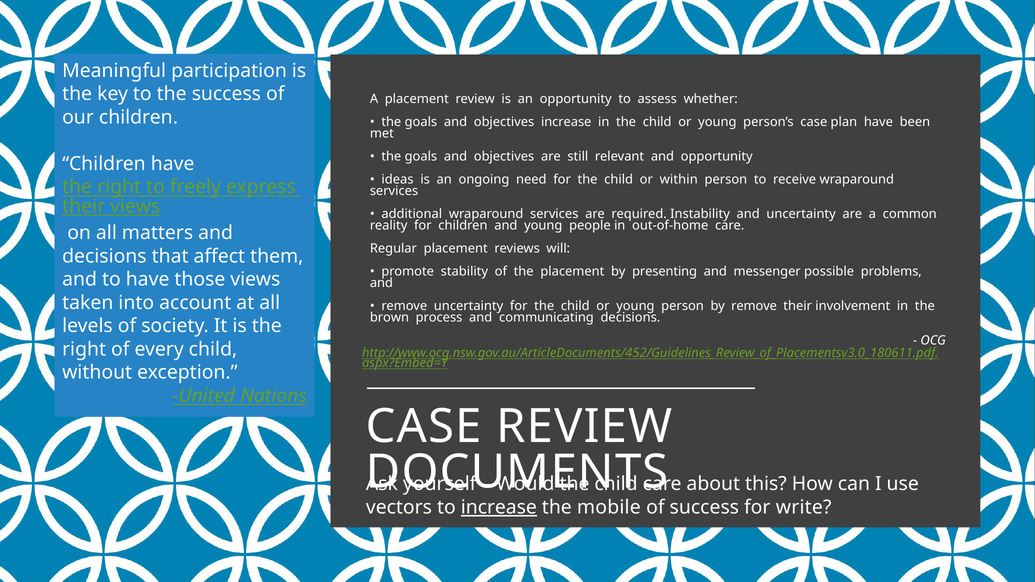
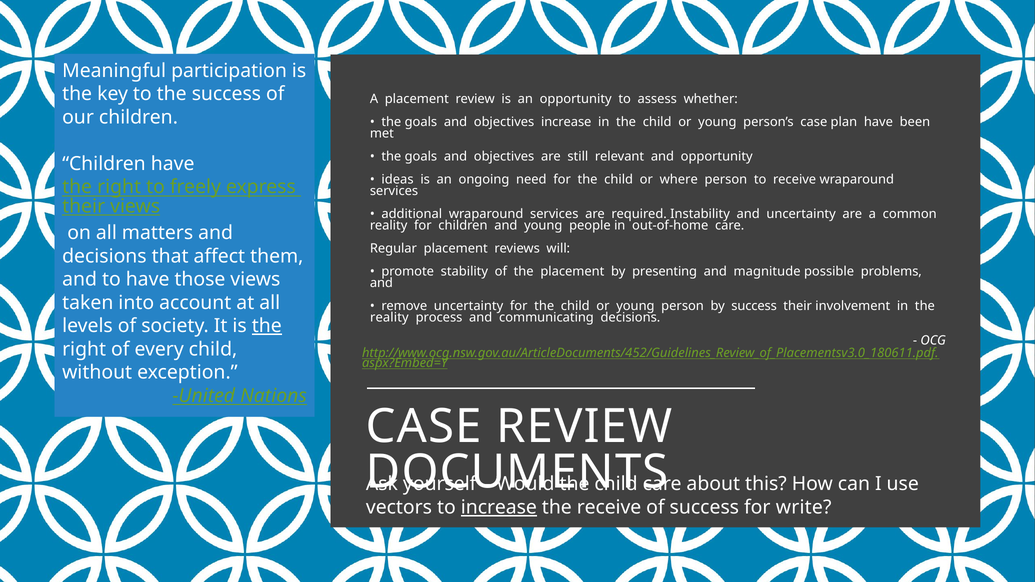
within: within -> where
messenger: messenger -> magnitude
by remove: remove -> success
brown at (389, 317): brown -> reality
the at (267, 326) underline: none -> present
the mobile: mobile -> receive
